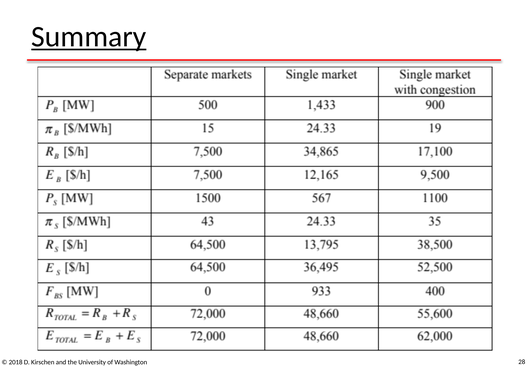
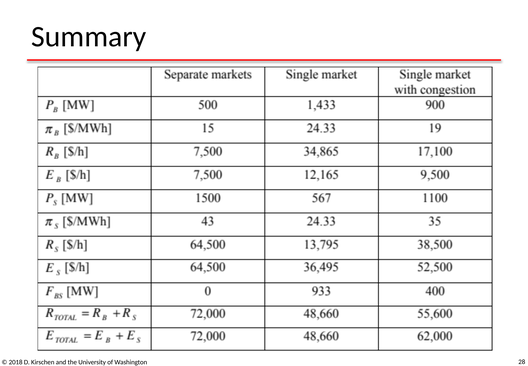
Summary underline: present -> none
